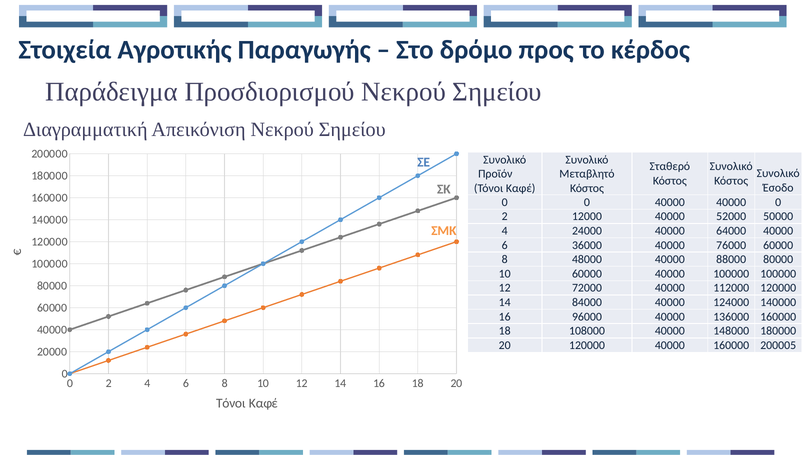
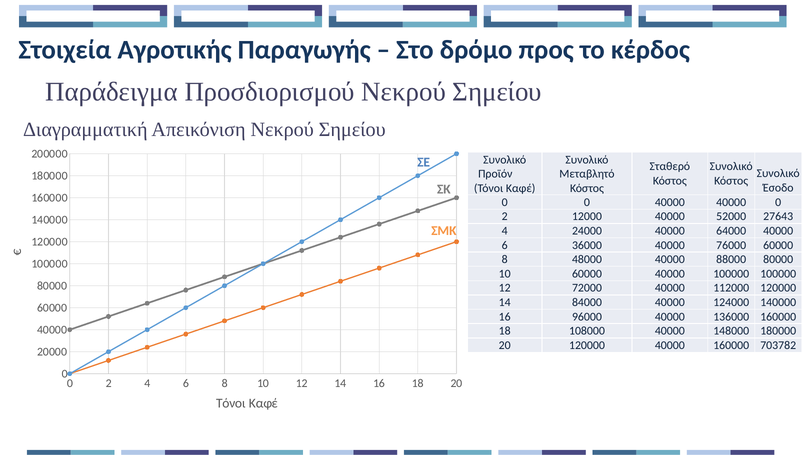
50000: 50000 -> 27643
200005: 200005 -> 703782
